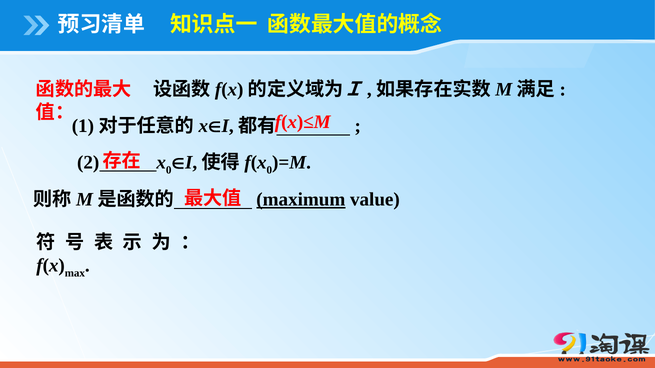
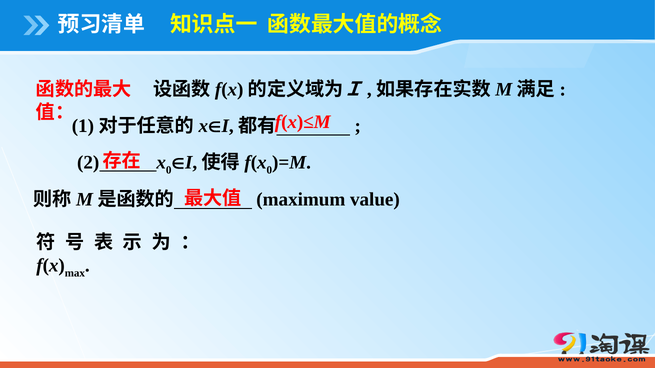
maximum underline: present -> none
